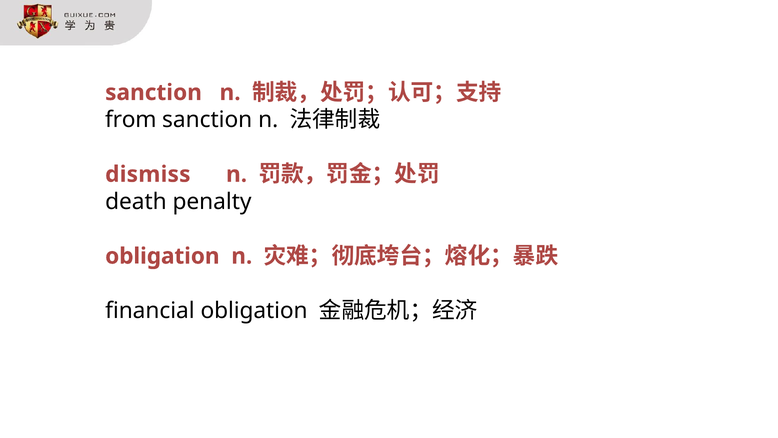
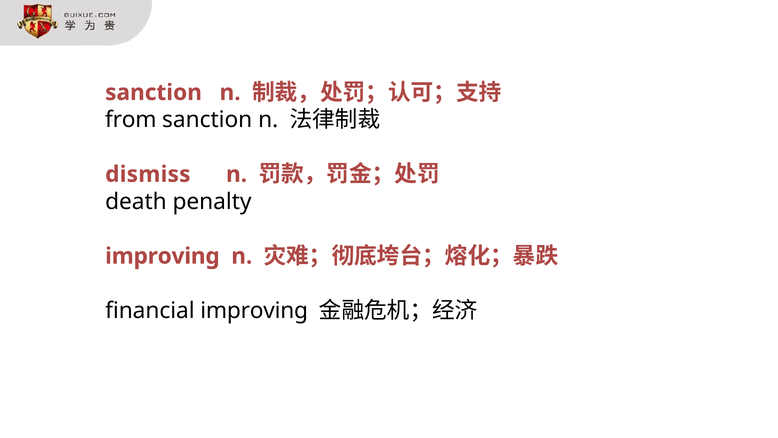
obligation at (162, 256): obligation -> improving
financial obligation: obligation -> improving
